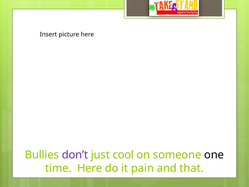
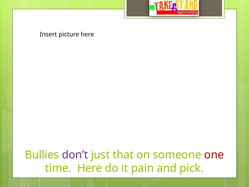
cool: cool -> that
one colour: black -> red
that: that -> pick
